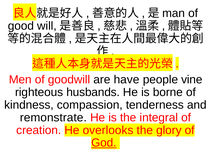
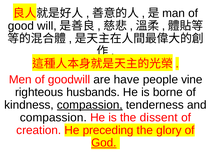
compassion at (90, 105) underline: none -> present
remonstrate at (53, 118): remonstrate -> compassion
integral: integral -> dissent
overlooks: overlooks -> preceding
